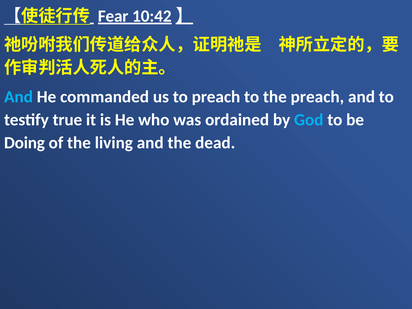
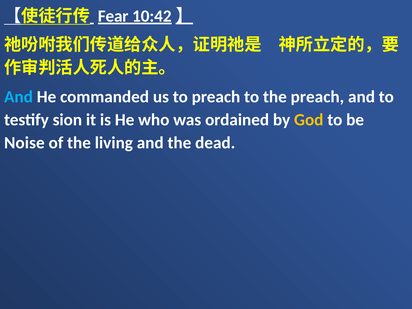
true: true -> sion
God colour: light blue -> yellow
Doing: Doing -> Noise
